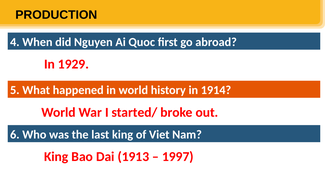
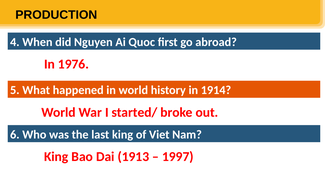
1929: 1929 -> 1976
